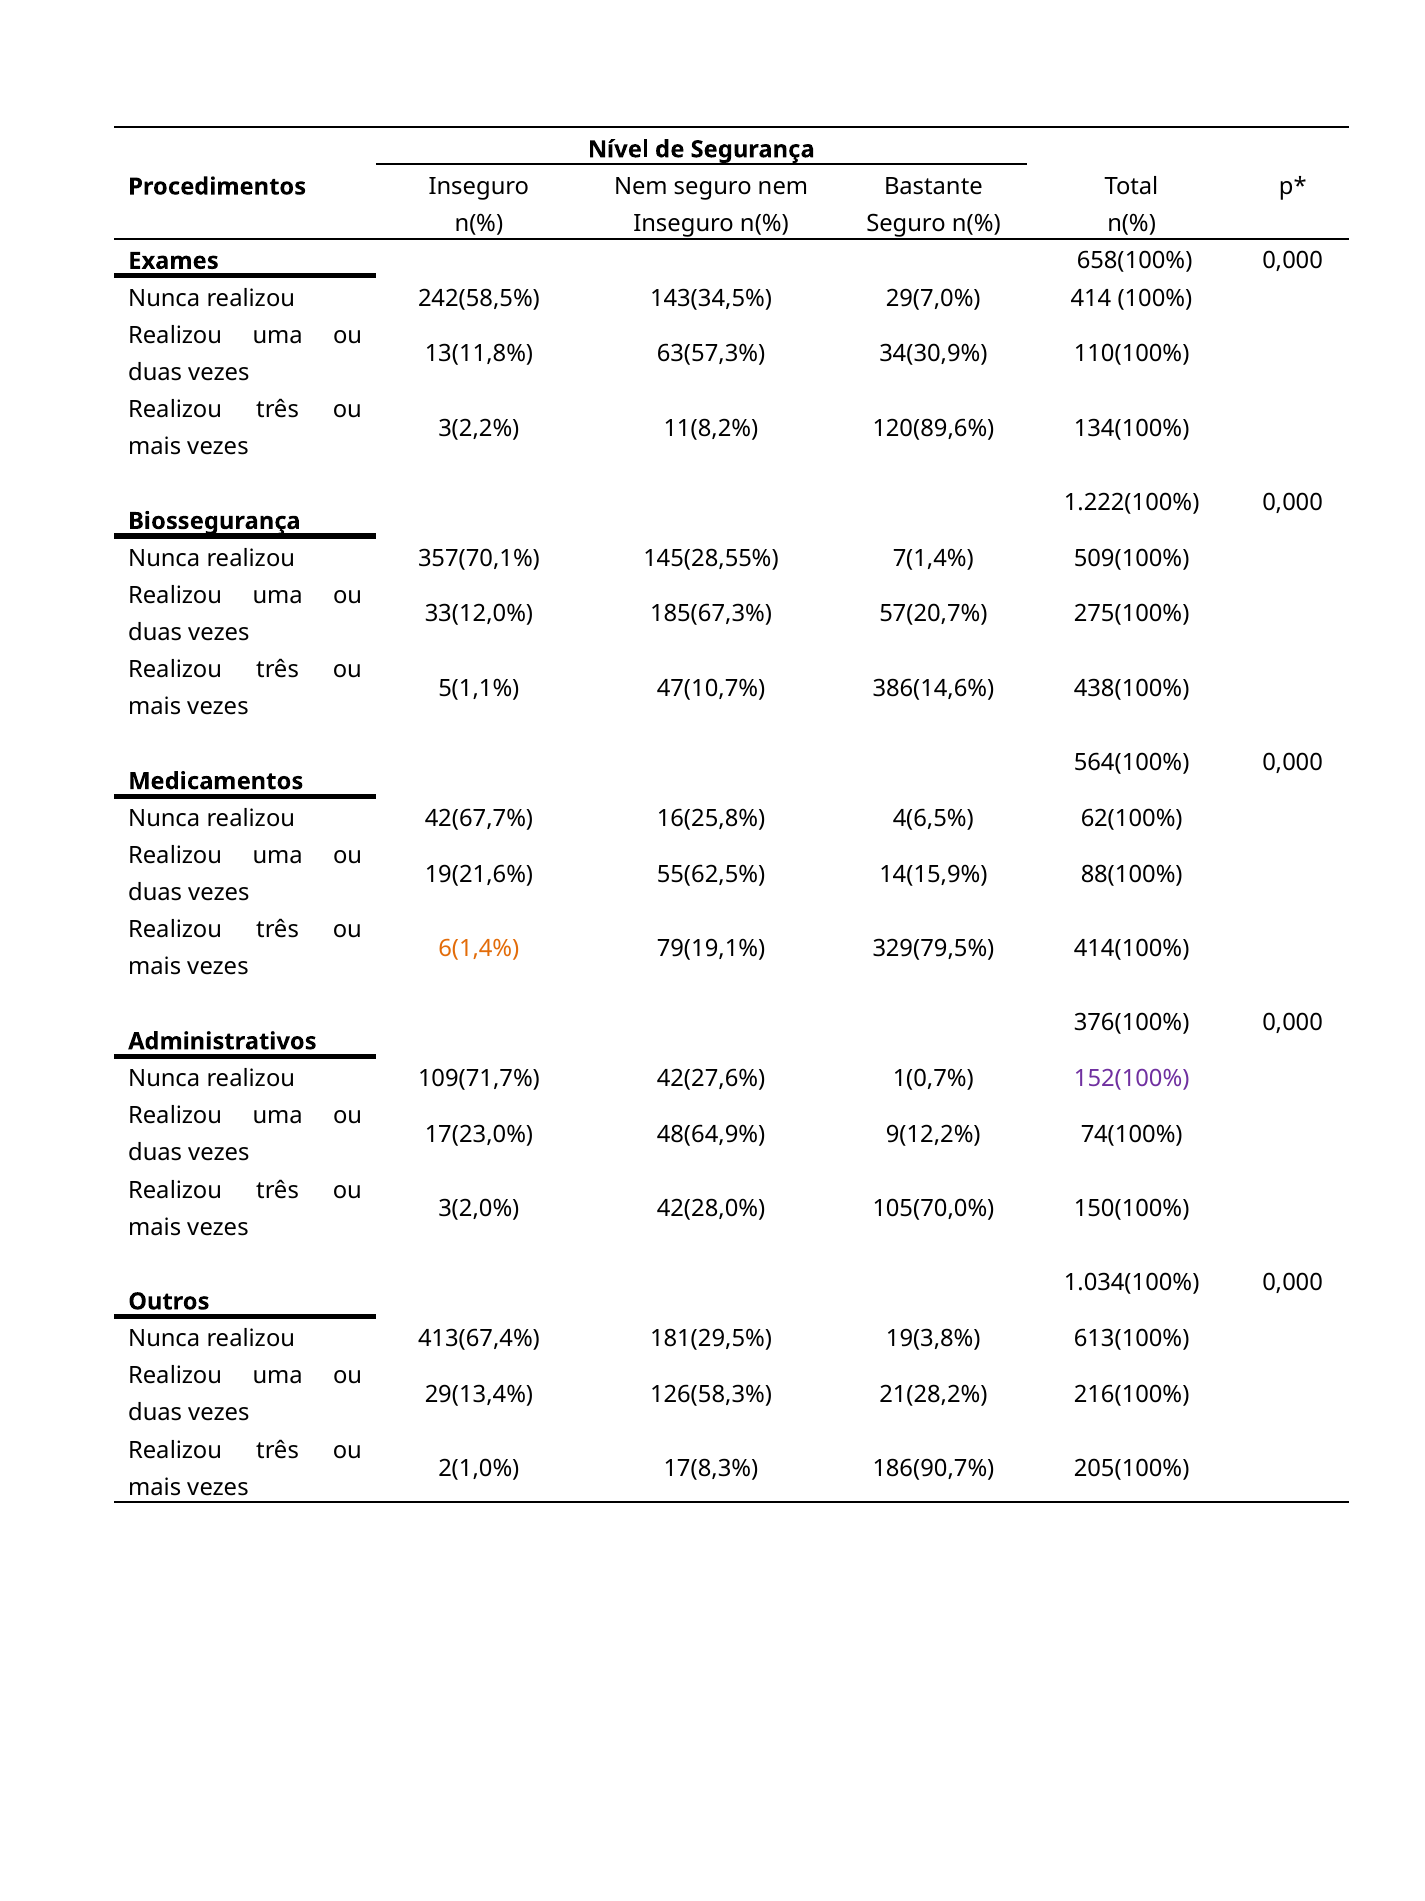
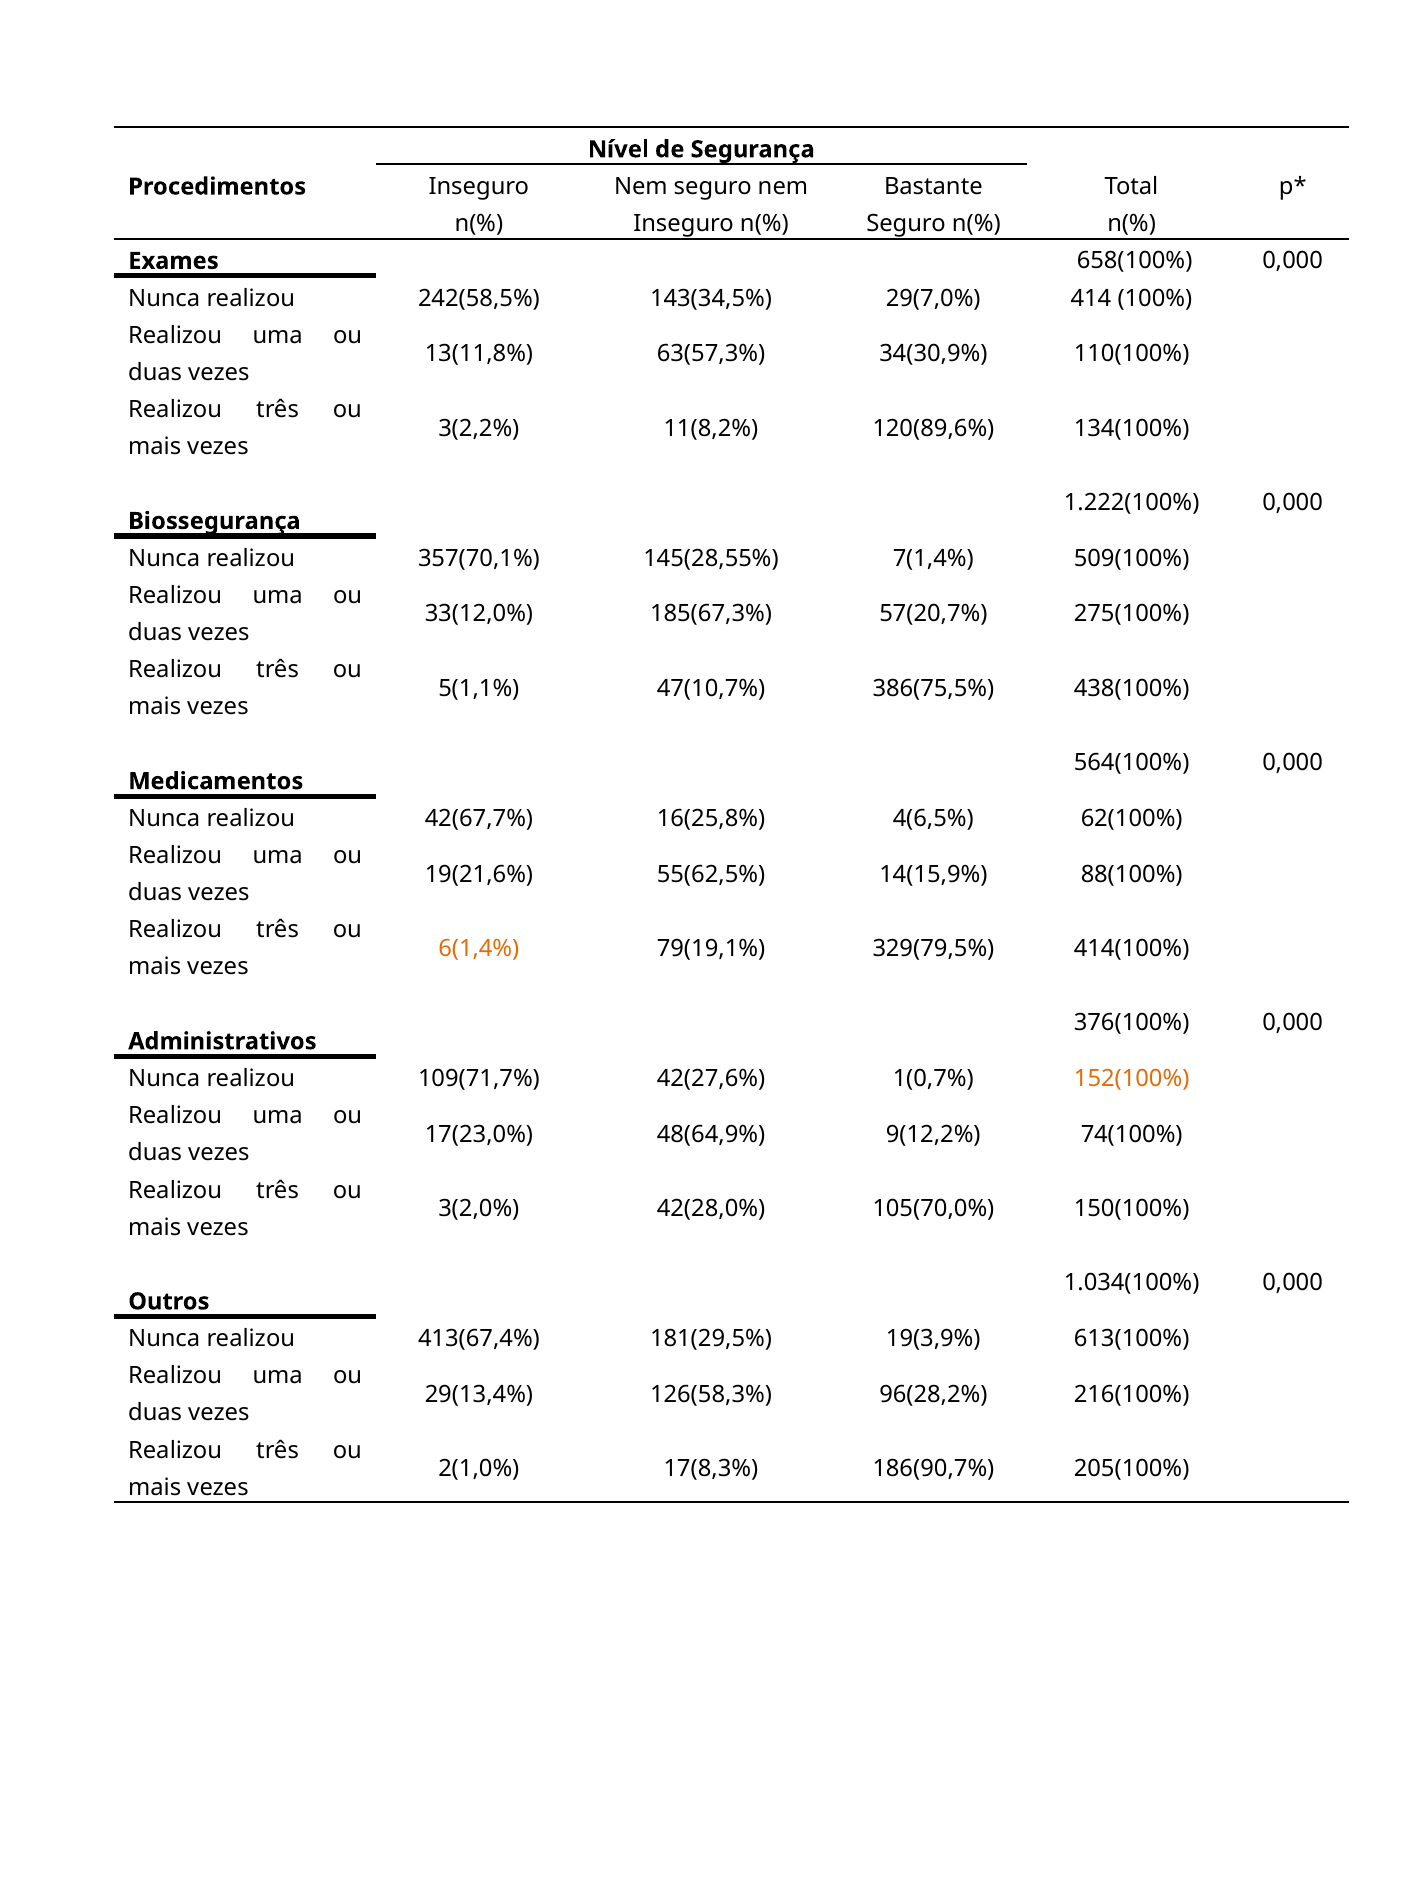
386(14,6%: 386(14,6% -> 386(75,5%
152(100% colour: purple -> orange
19(3,8%: 19(3,8% -> 19(3,9%
21(28,2%: 21(28,2% -> 96(28,2%
